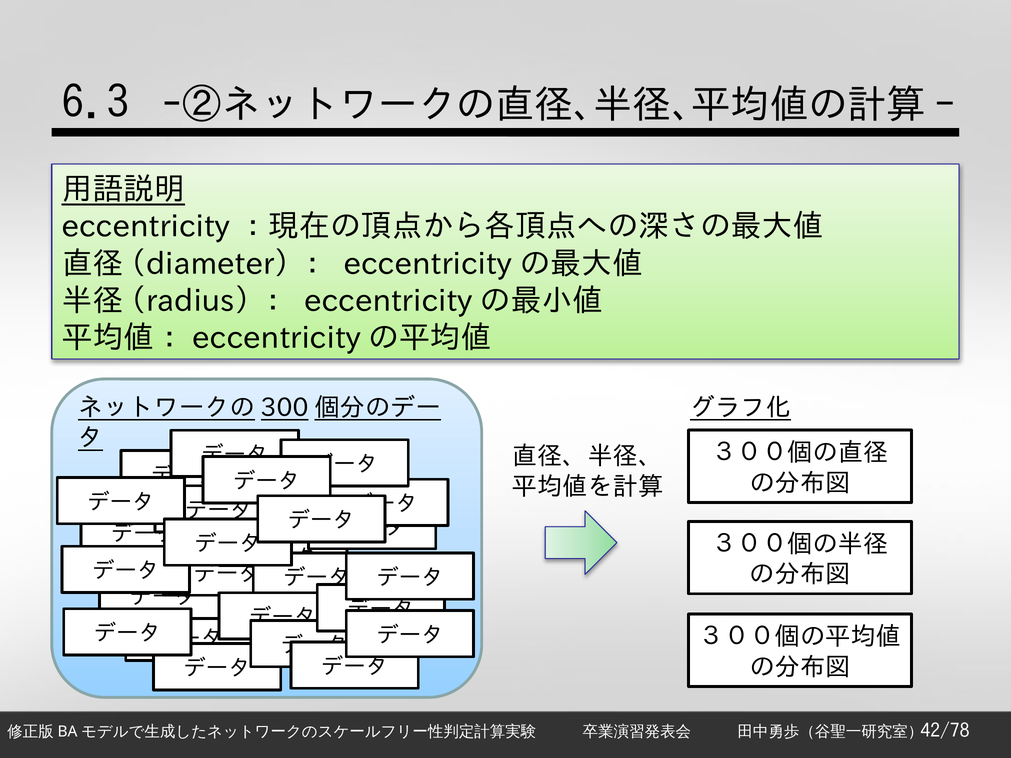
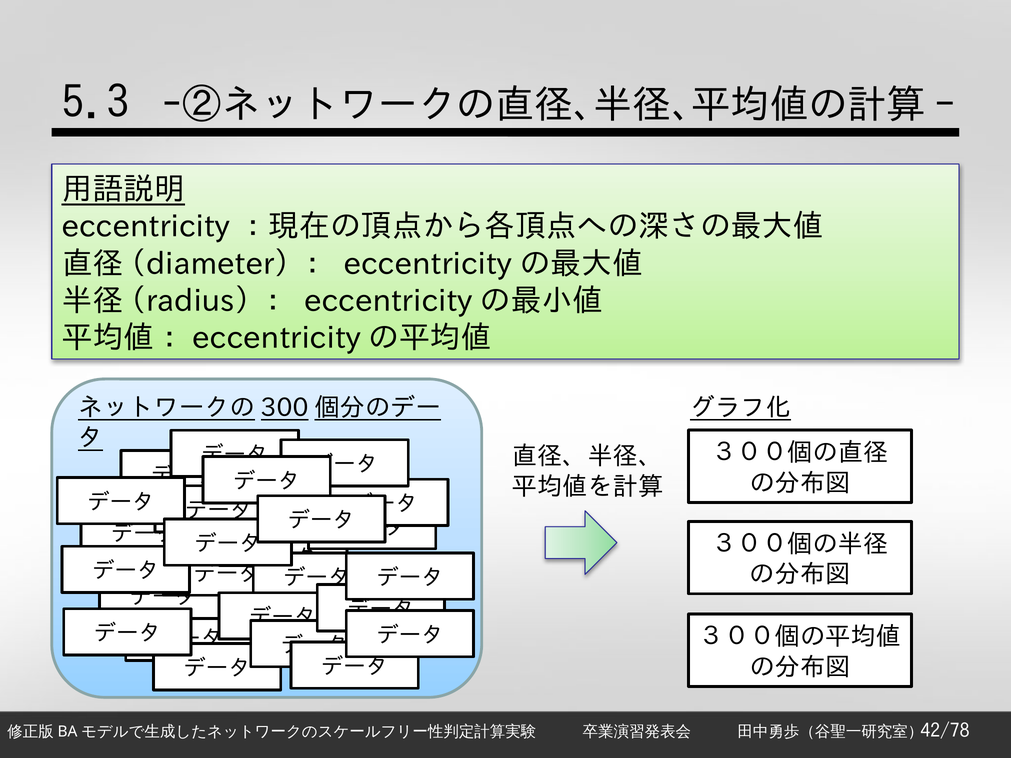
6.3: 6.3 -> 5.3
